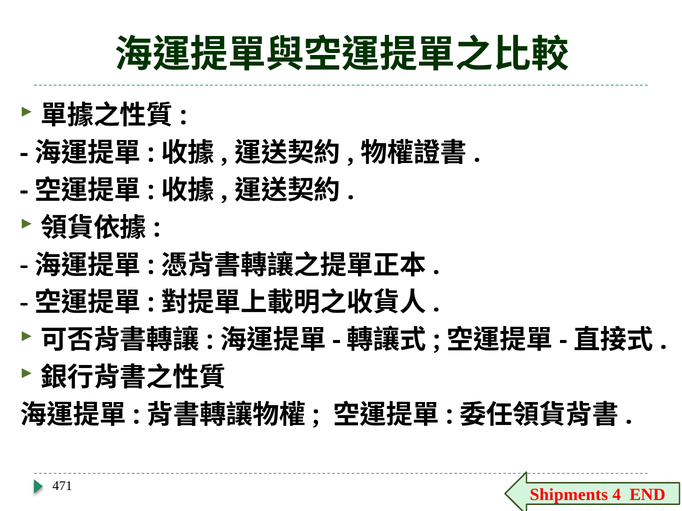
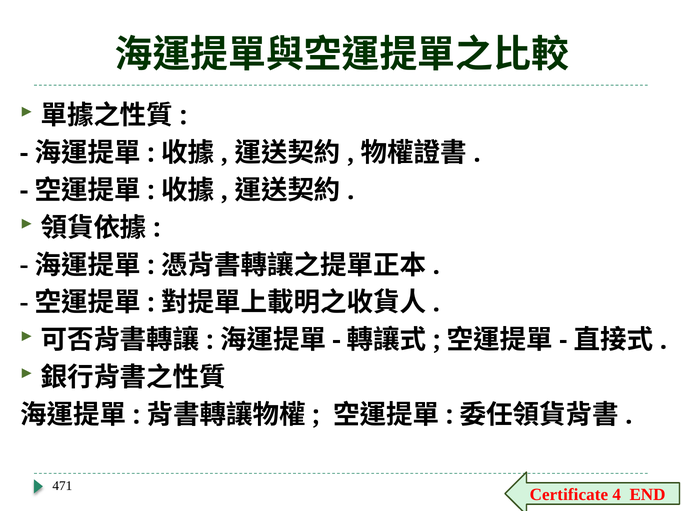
Shipments: Shipments -> Certificate
